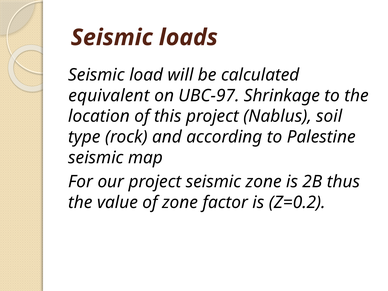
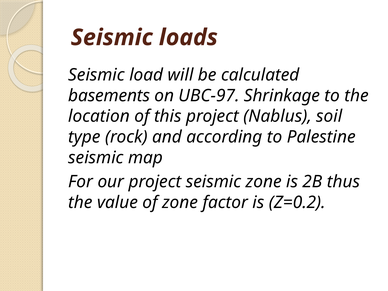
equivalent: equivalent -> basements
